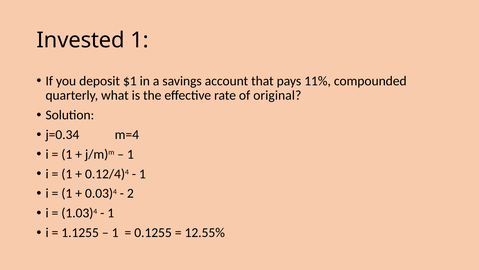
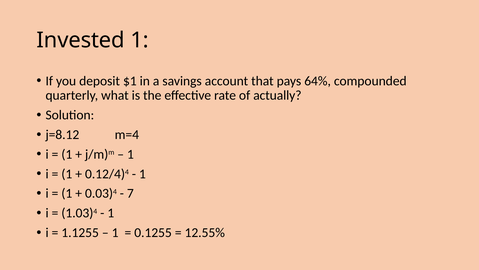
11%: 11% -> 64%
original: original -> actually
j=0.34: j=0.34 -> j=8.12
2: 2 -> 7
